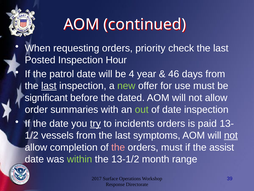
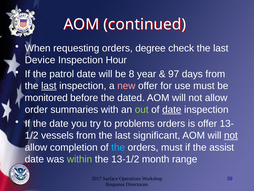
priority: priority -> degree
Posted: Posted -> Device
4: 4 -> 8
46: 46 -> 97
new colour: light green -> pink
significant: significant -> monitored
date at (172, 109) underline: none -> present
try underline: present -> none
incidents: incidents -> problems
is paid: paid -> offer
symptoms: symptoms -> significant
the at (118, 147) colour: pink -> light blue
